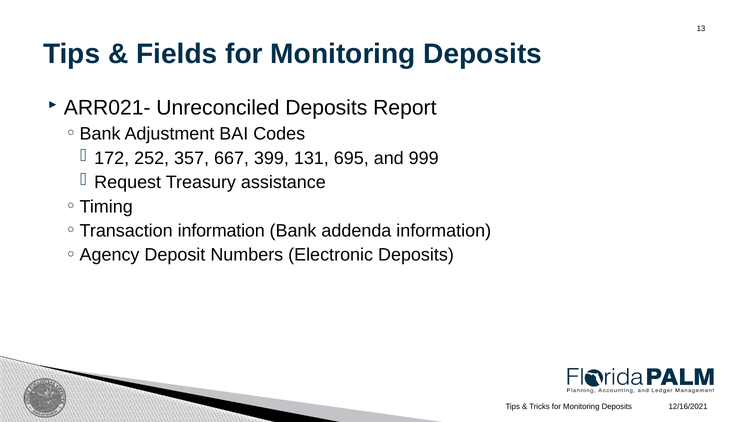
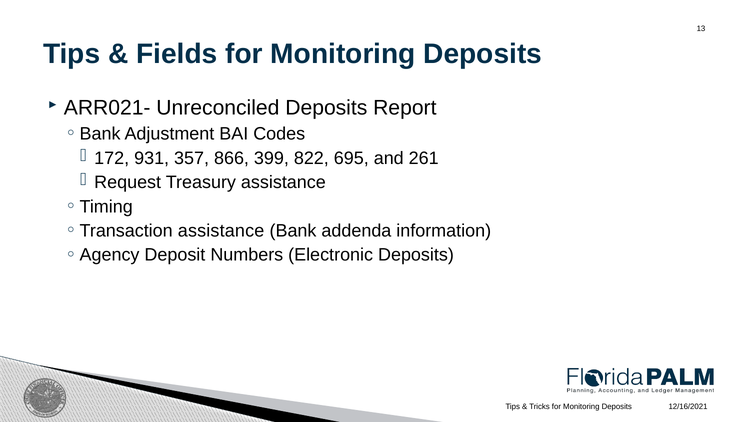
252: 252 -> 931
667: 667 -> 866
131: 131 -> 822
999: 999 -> 261
information at (221, 231): information -> assistance
